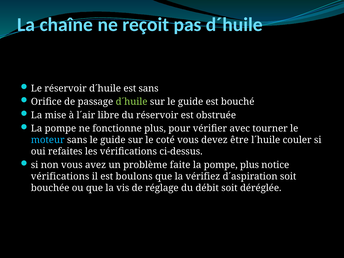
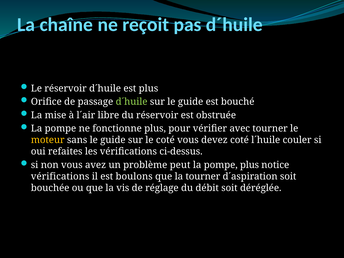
est sans: sans -> plus
moteur colour: light blue -> yellow
devez être: être -> coté
faite: faite -> peut
la vérifiez: vérifiez -> tourner
